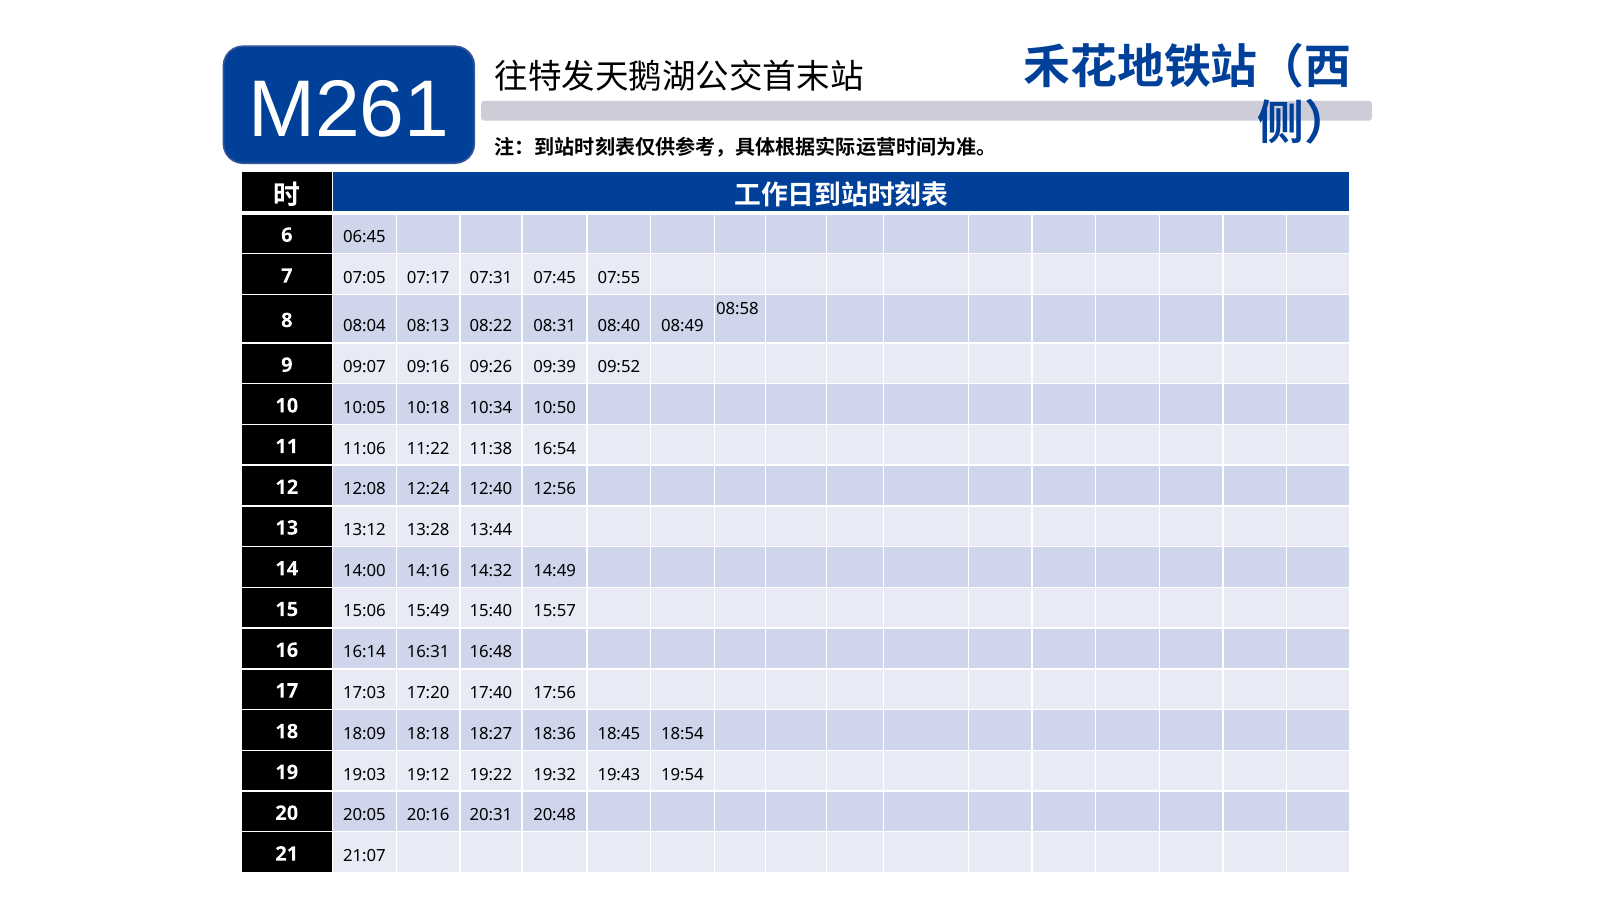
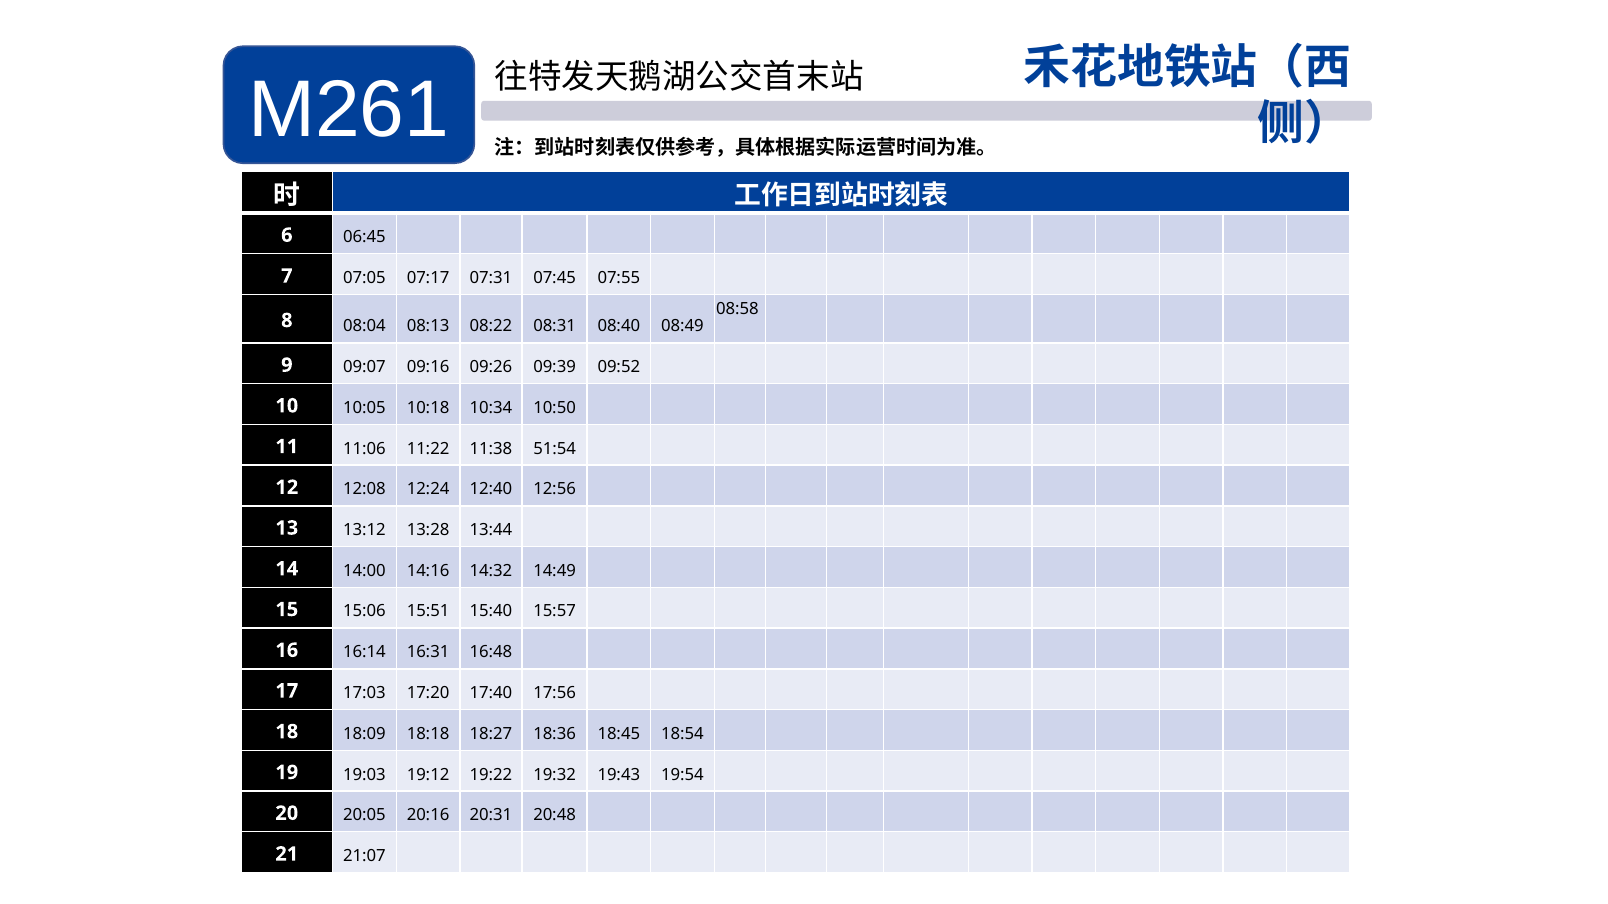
16:54: 16:54 -> 51:54
15:49: 15:49 -> 15:51
